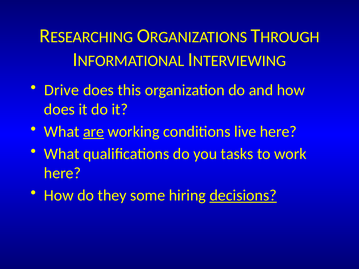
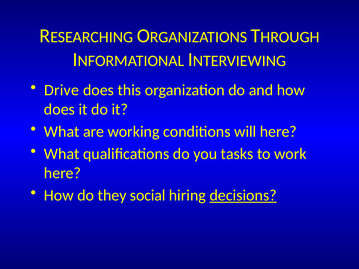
are underline: present -> none
live: live -> will
some: some -> social
